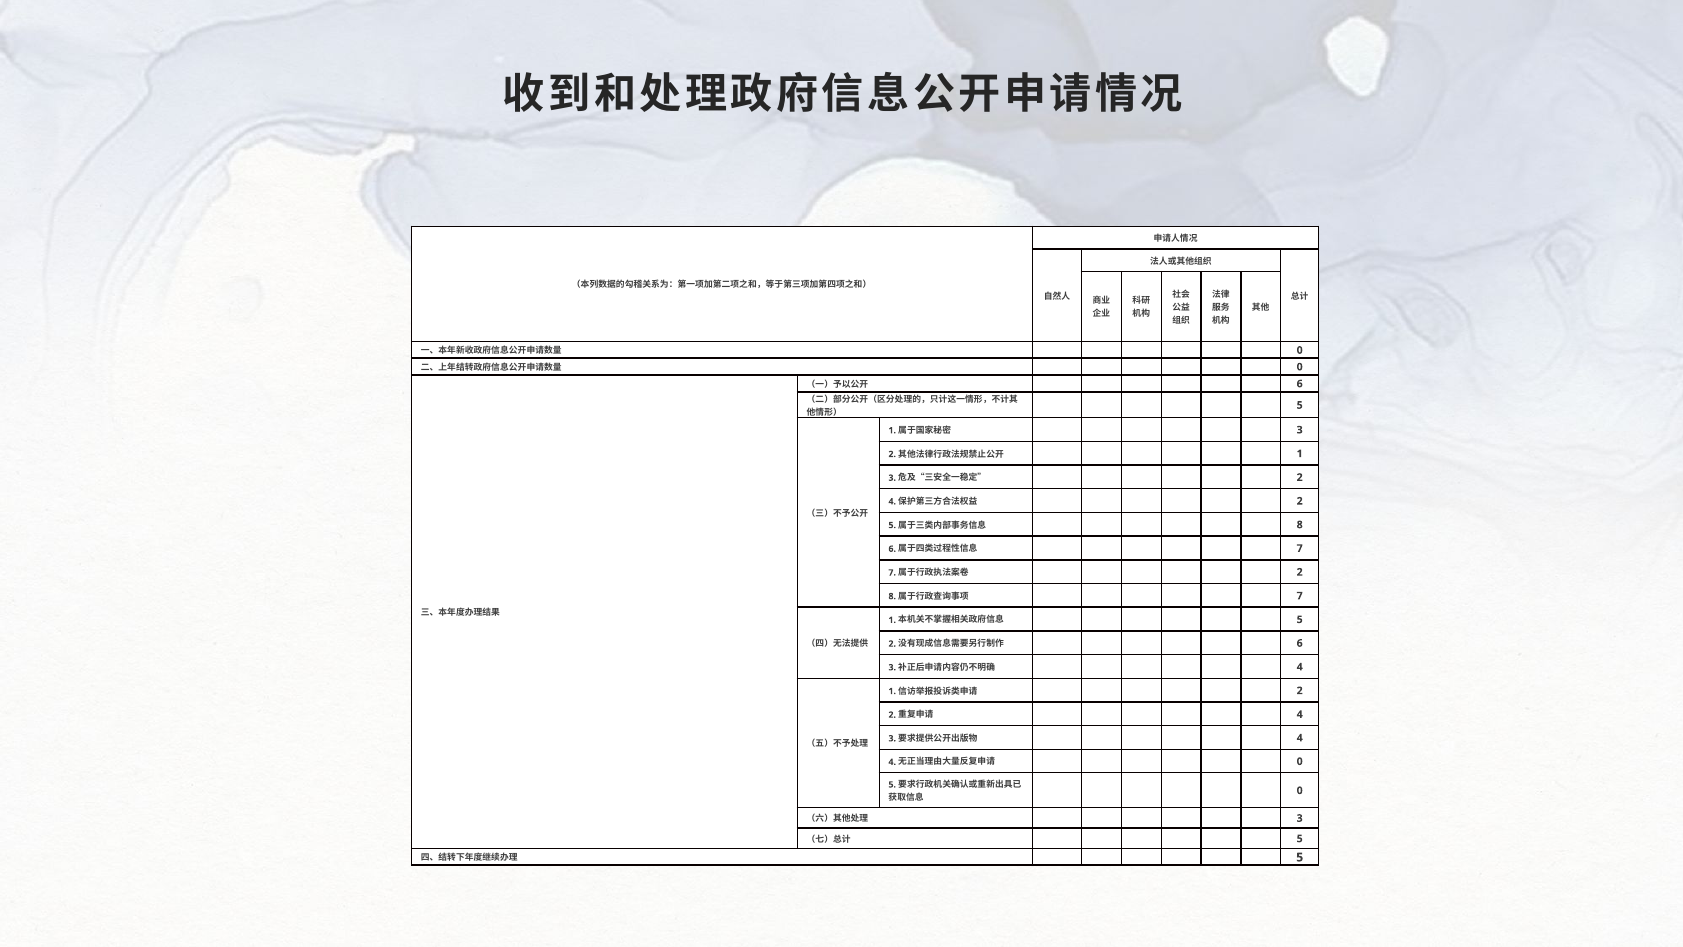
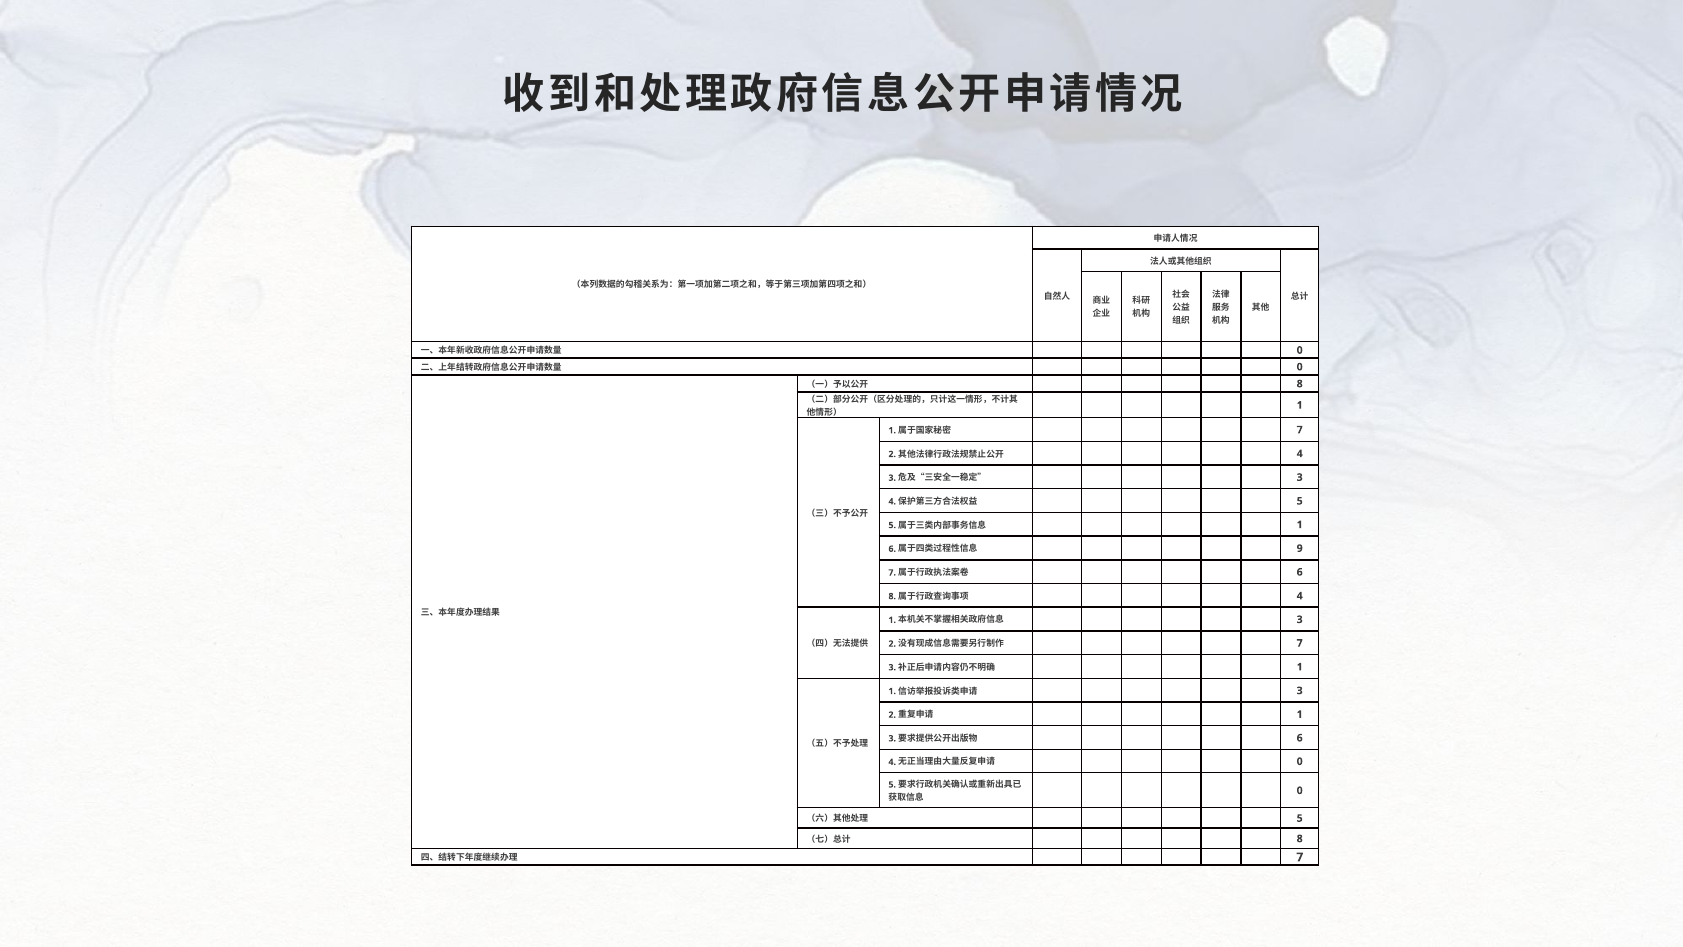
6 at (1300, 384): 6 -> 8
5 at (1300, 405): 5 -> 1
3 at (1300, 430): 3 -> 7
1 at (1300, 454): 1 -> 4
2 at (1300, 477): 2 -> 3
2 at (1300, 501): 2 -> 5
8 at (1300, 525): 8 -> 1
7 at (1300, 548): 7 -> 9
2 at (1300, 572): 2 -> 6
7 at (1300, 596): 7 -> 4
5 at (1300, 619): 5 -> 3
6 at (1300, 643): 6 -> 7
4 at (1300, 667): 4 -> 1
2 at (1300, 690): 2 -> 3
4 at (1300, 714): 4 -> 1
4 at (1300, 738): 4 -> 6
3 at (1300, 818): 3 -> 5
5 at (1300, 838): 5 -> 8
5 at (1300, 857): 5 -> 7
